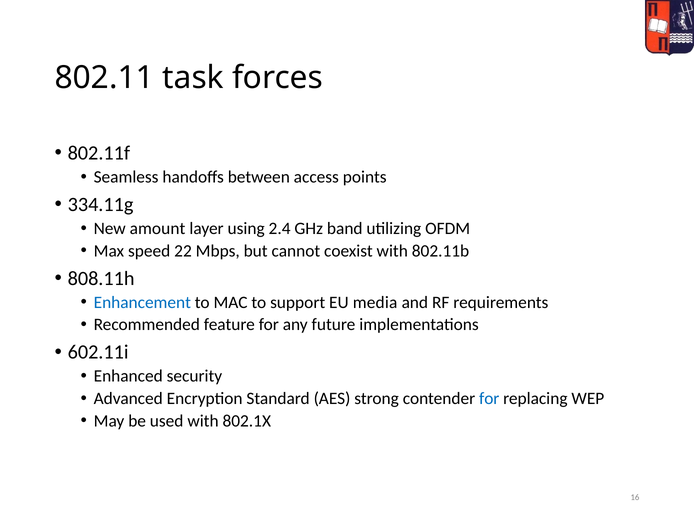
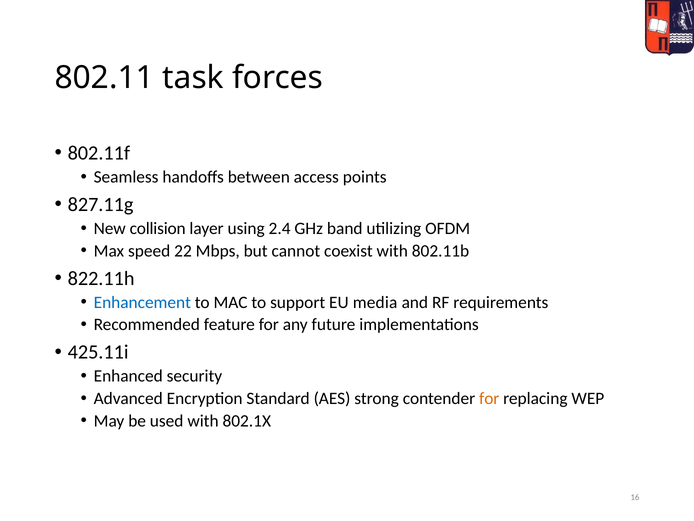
334.11g: 334.11g -> 827.11g
amount: amount -> collision
808.11h: 808.11h -> 822.11h
602.11i: 602.11i -> 425.11i
for at (489, 398) colour: blue -> orange
